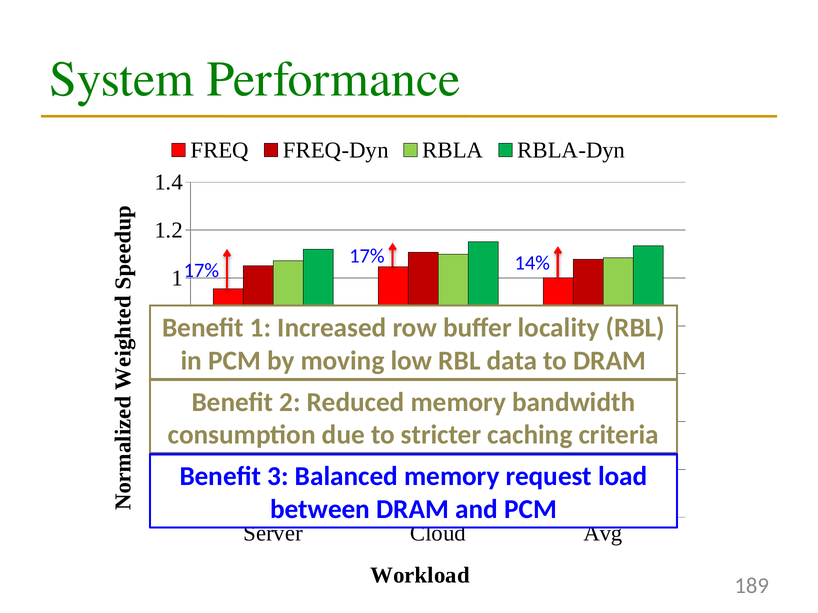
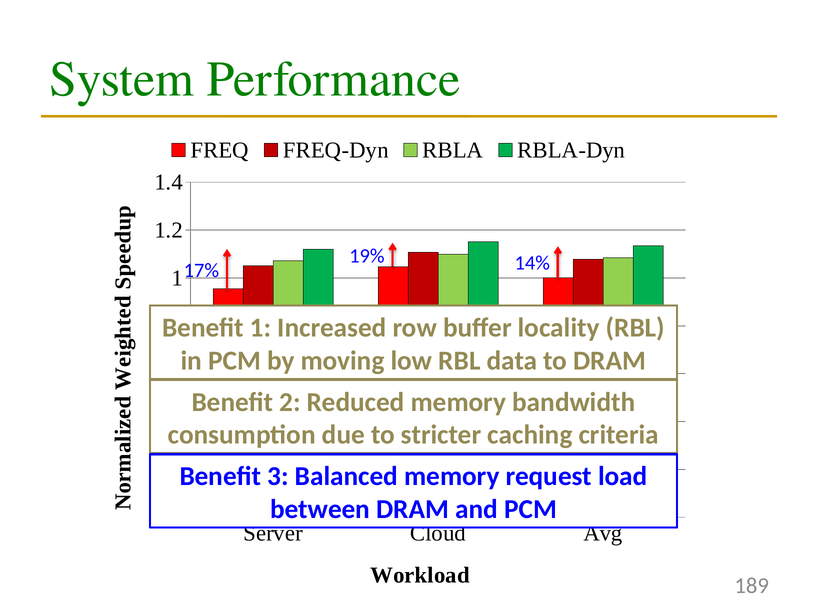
17% at (367, 256): 17% -> 19%
